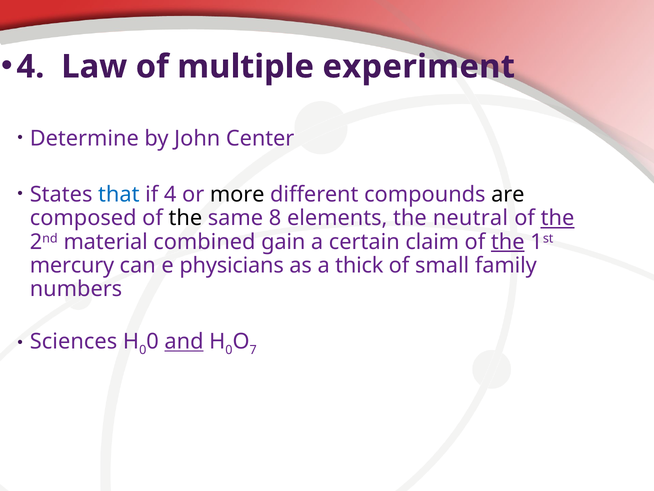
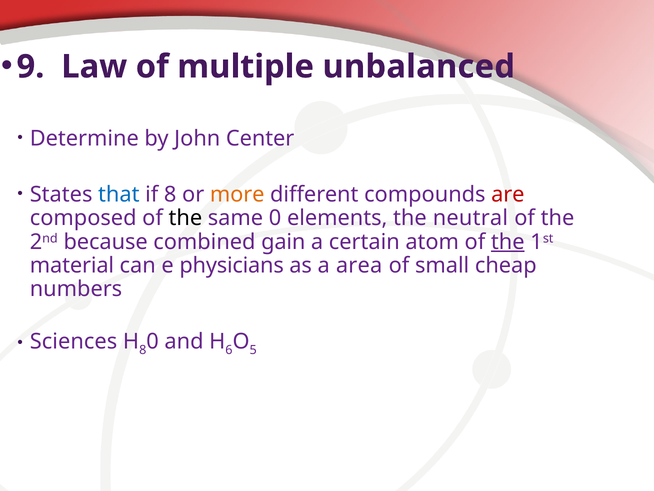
4 at (30, 67): 4 -> 9
experiment: experiment -> unbalanced
if 4: 4 -> 8
more colour: black -> orange
are colour: black -> red
same 8: 8 -> 0
the at (557, 218) underline: present -> none
material: material -> because
claim: claim -> atom
mercury: mercury -> material
thick: thick -> area
family: family -> cheap
0 at (143, 350): 0 -> 8
and underline: present -> none
0 at (229, 350): 0 -> 6
7: 7 -> 5
